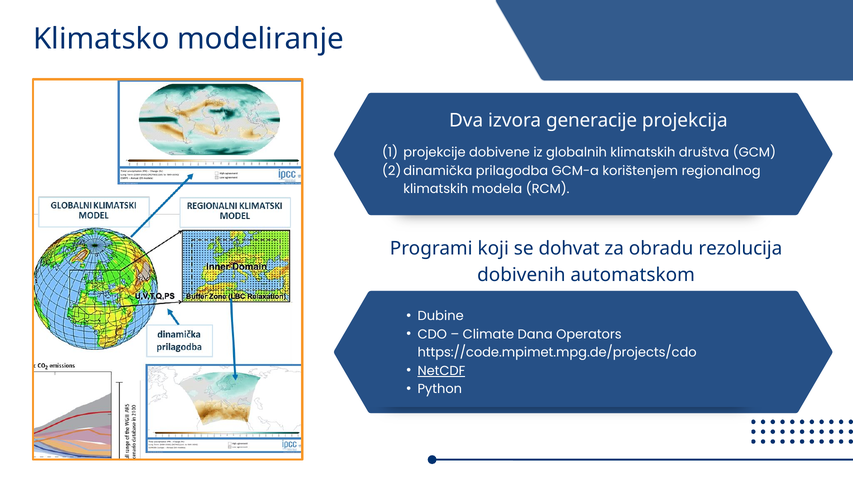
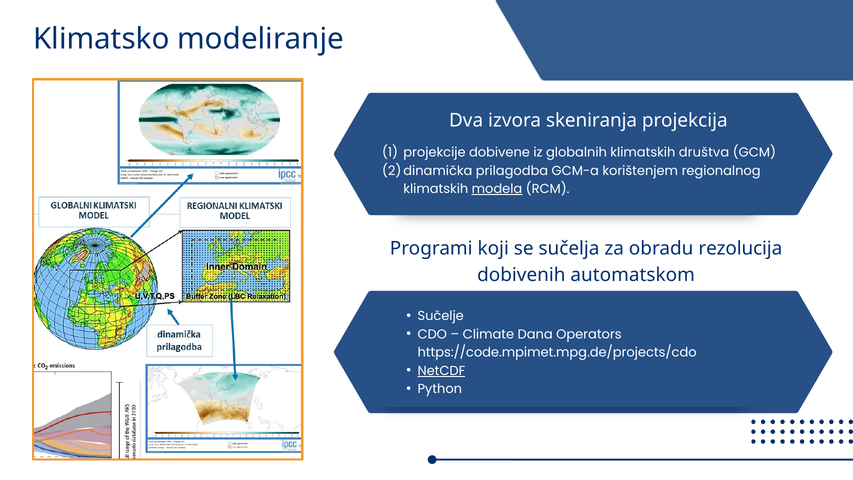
generacije: generacije -> skeniranja
modela underline: none -> present
dohvat: dohvat -> sučelja
Dubine: Dubine -> Sučelje
